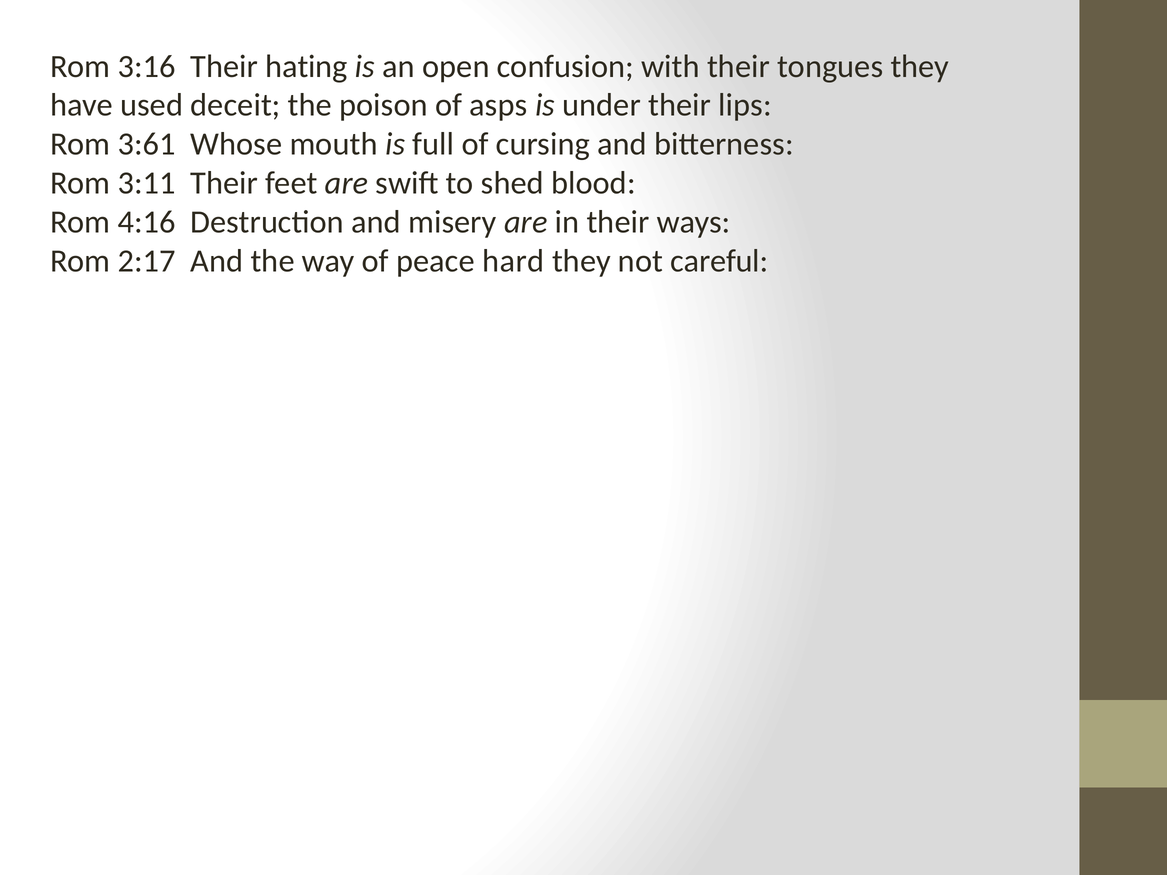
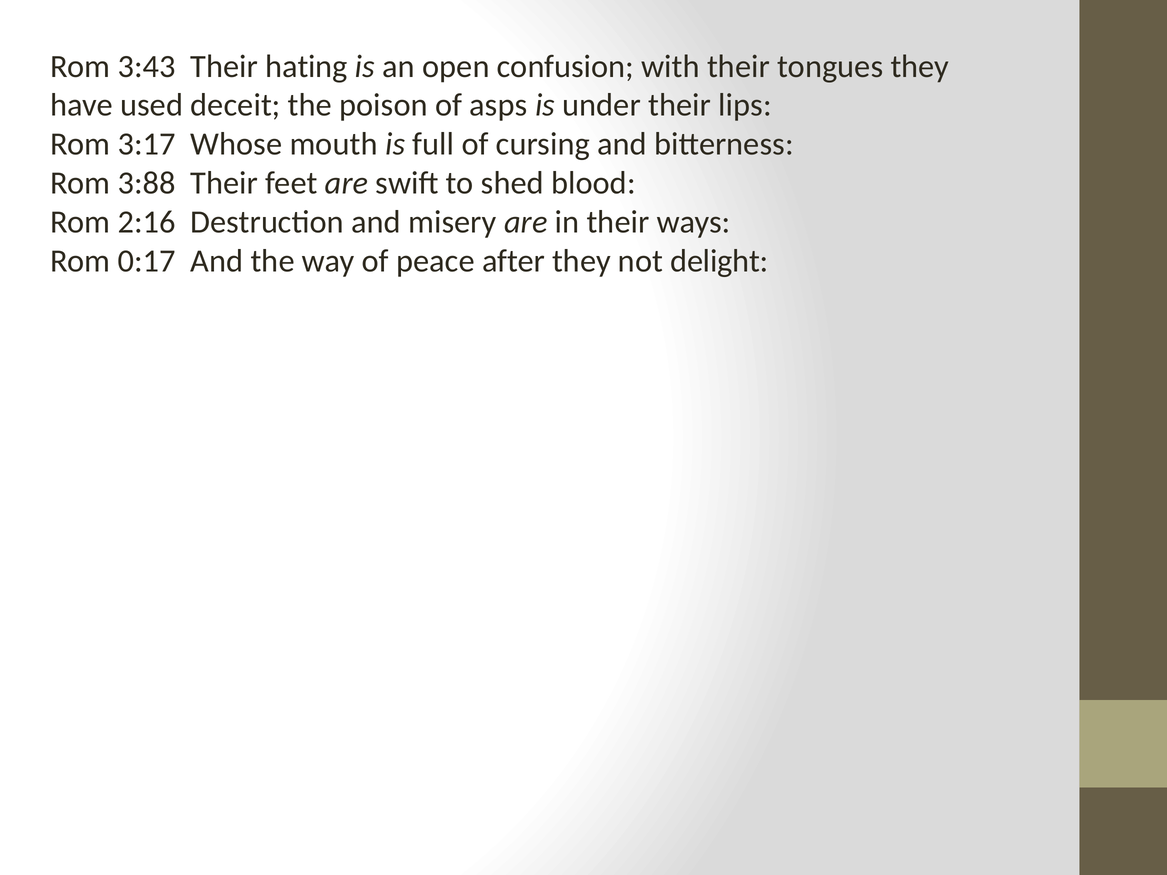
3:16: 3:16 -> 3:43
3:61: 3:61 -> 3:17
3:11: 3:11 -> 3:88
4:16: 4:16 -> 2:16
2:17: 2:17 -> 0:17
hard: hard -> after
careful: careful -> delight
